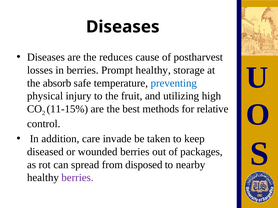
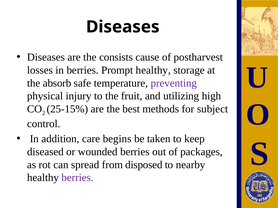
reduces: reduces -> consists
preventing colour: blue -> purple
11-15%: 11-15% -> 25-15%
relative: relative -> subject
invade: invade -> begins
